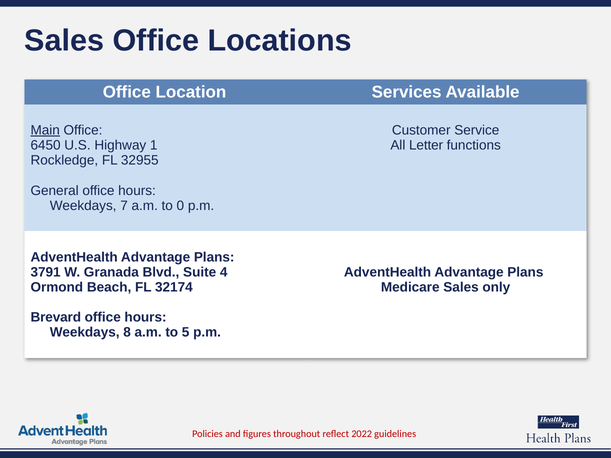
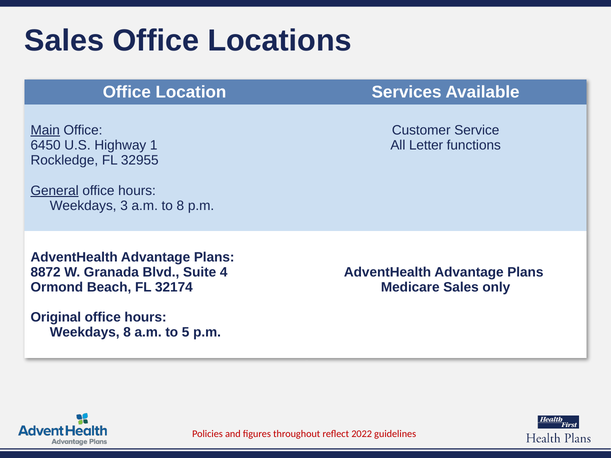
General underline: none -> present
7: 7 -> 3
to 0: 0 -> 8
3791: 3791 -> 8872
Brevard: Brevard -> Original
